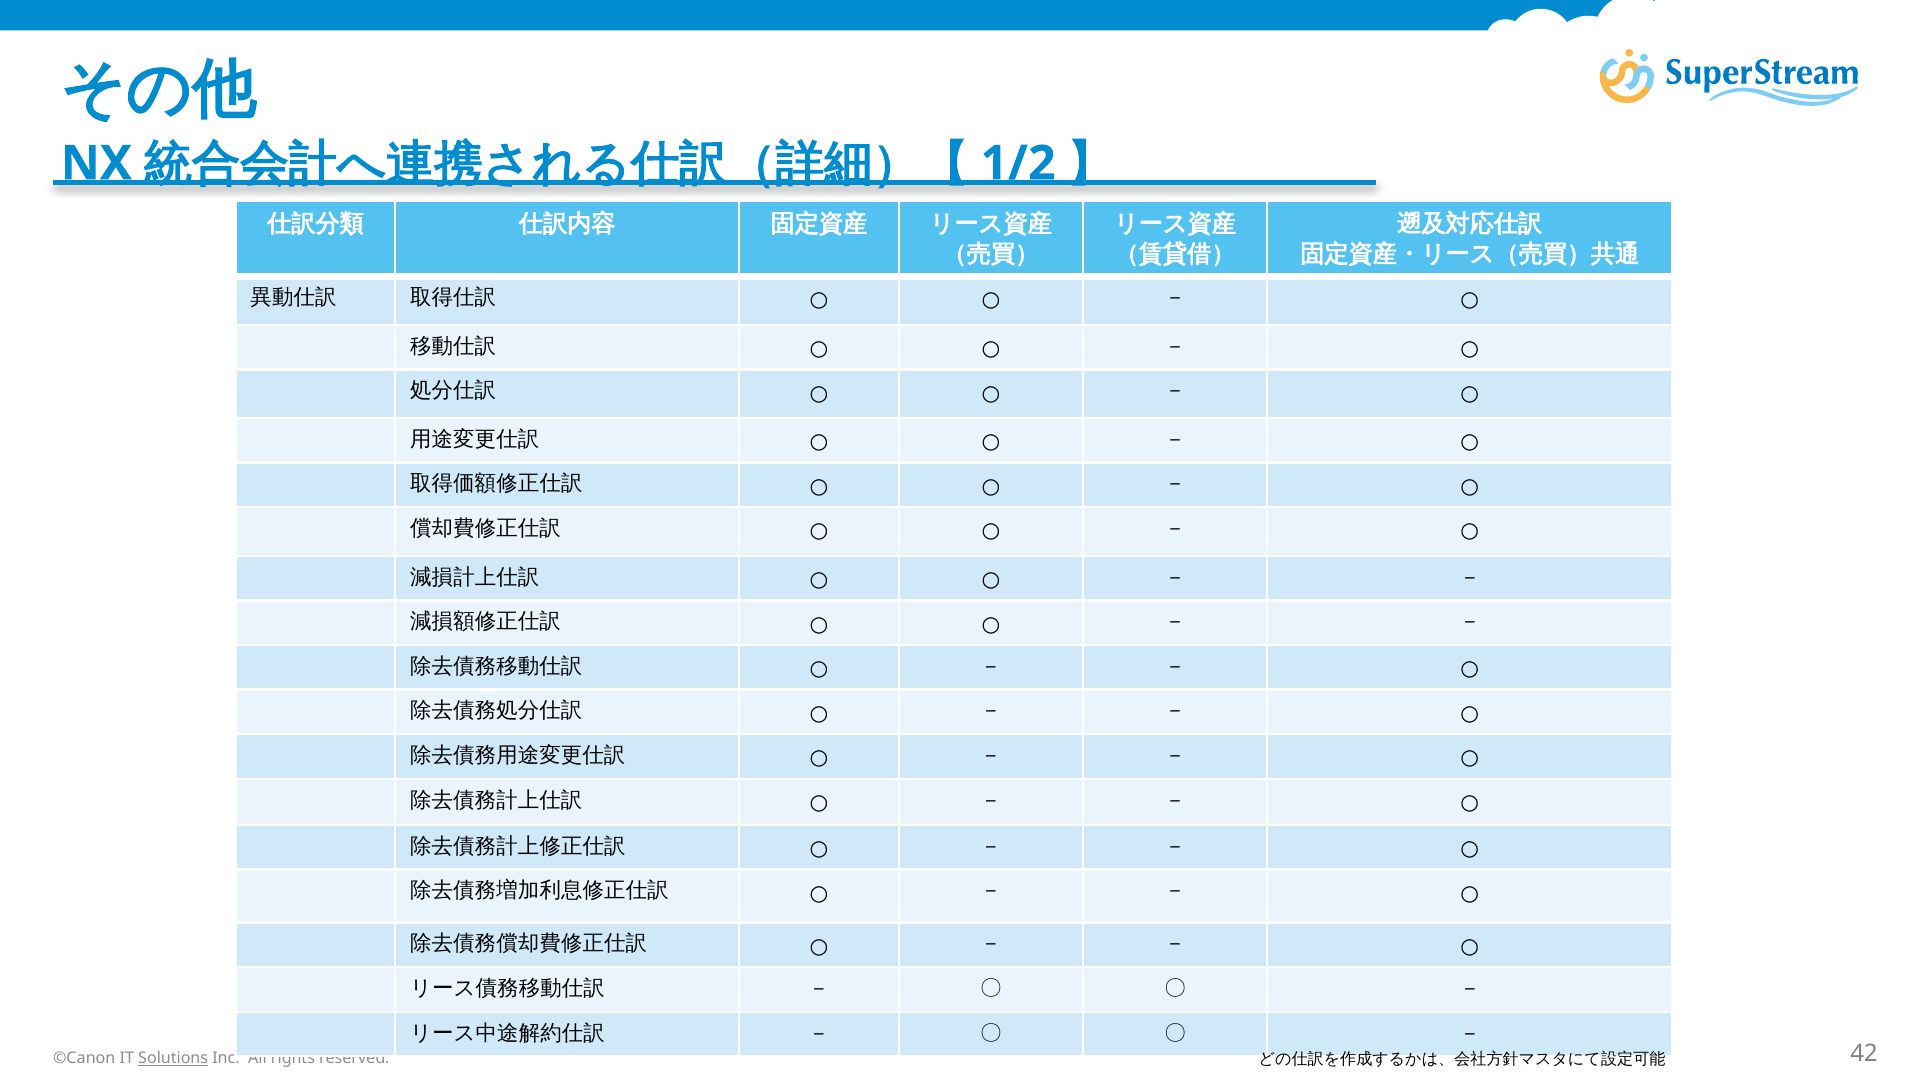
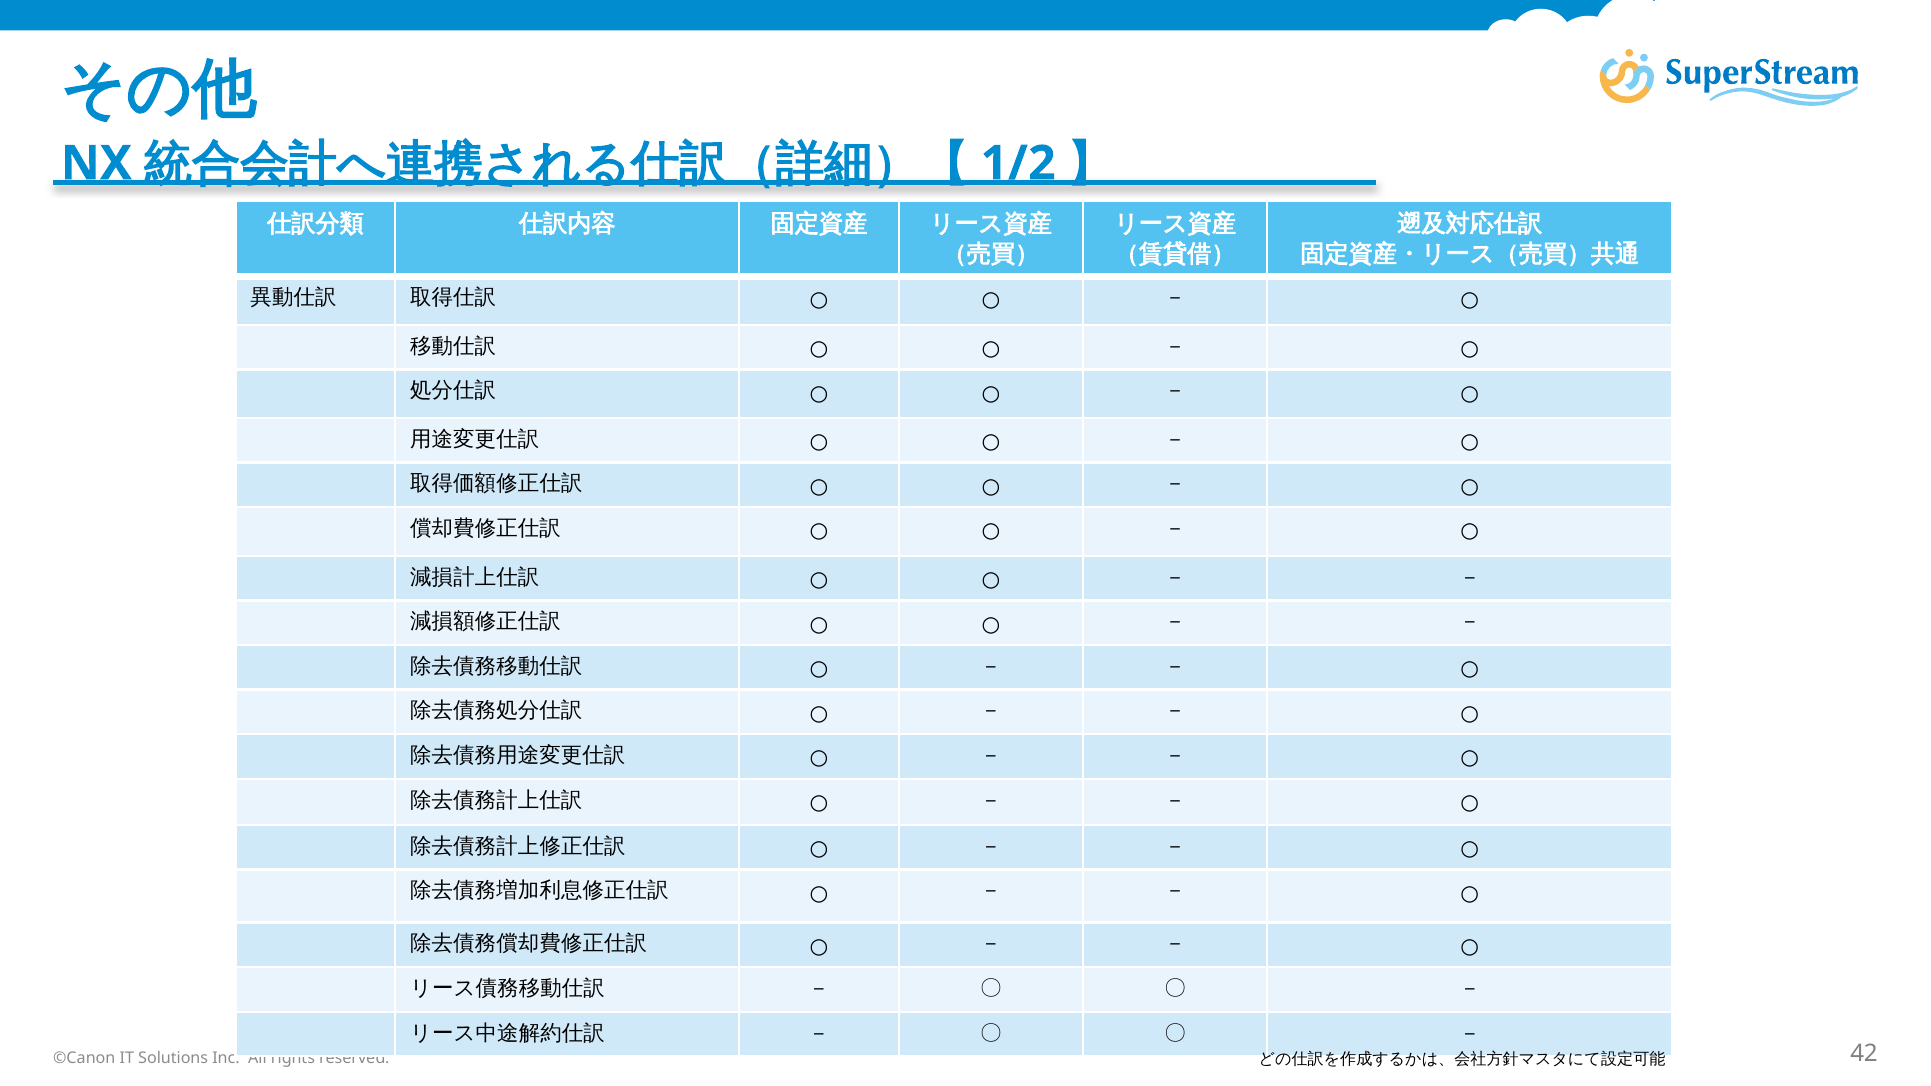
Solutions underline: present -> none
